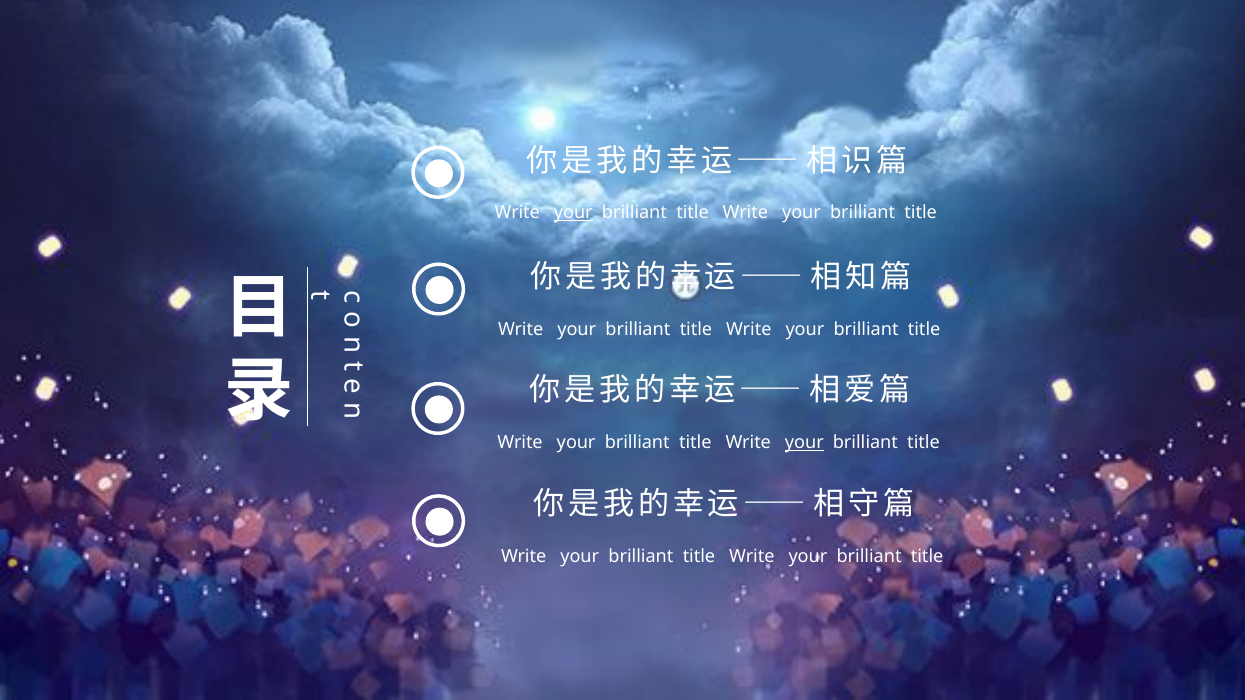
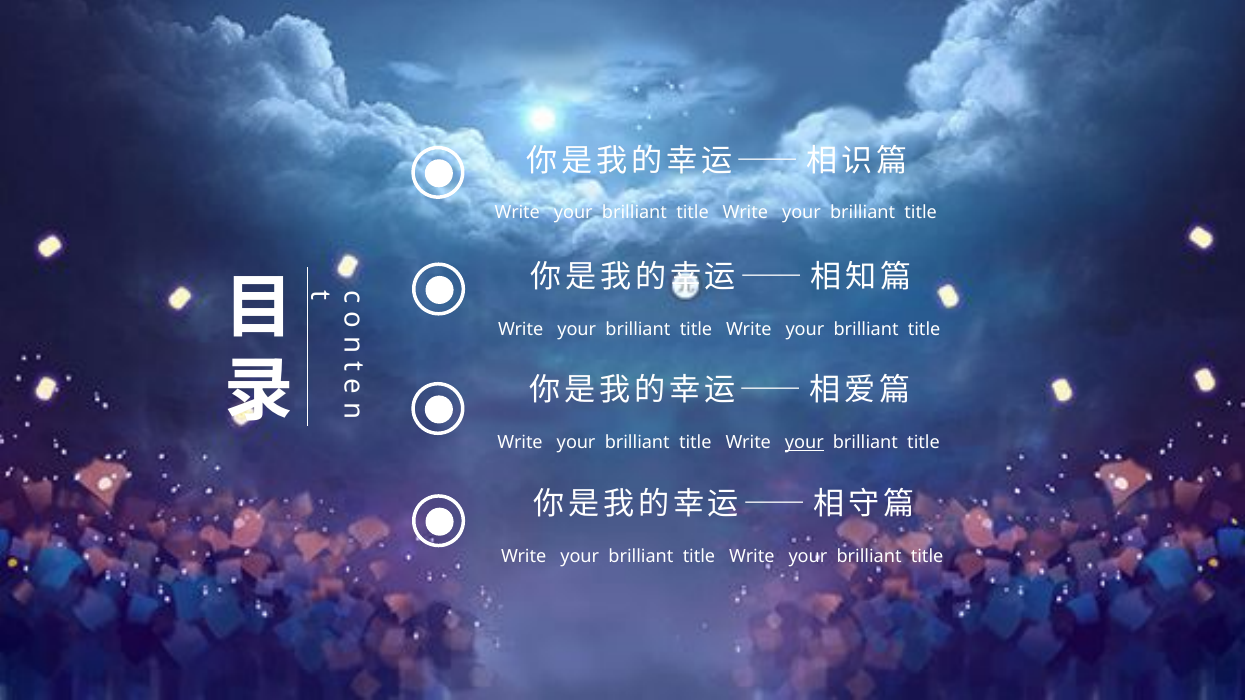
your at (573, 213) underline: present -> none
